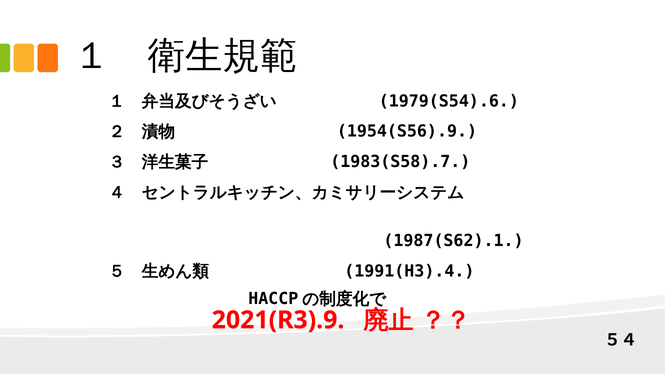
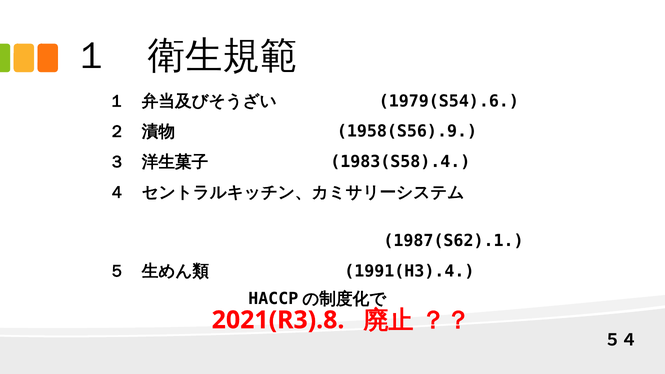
1954(S56).9: 1954(S56).9 -> 1958(S56).9
1983(S58).7: 1983(S58).7 -> 1983(S58).4
2021(R3).9: 2021(R3).9 -> 2021(R3).8
